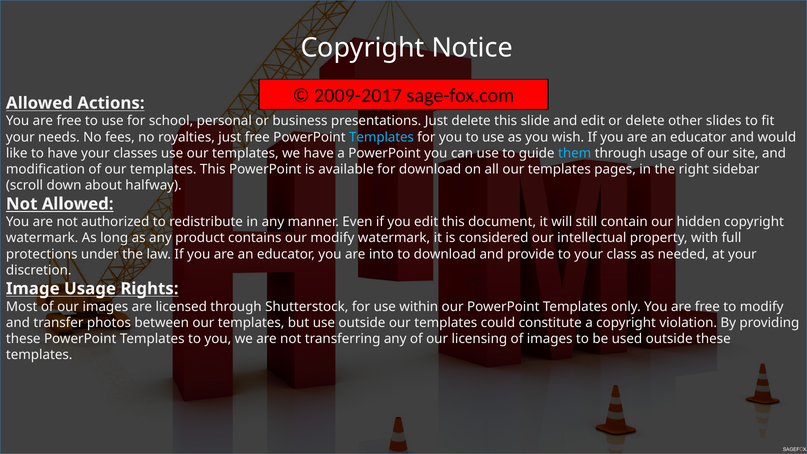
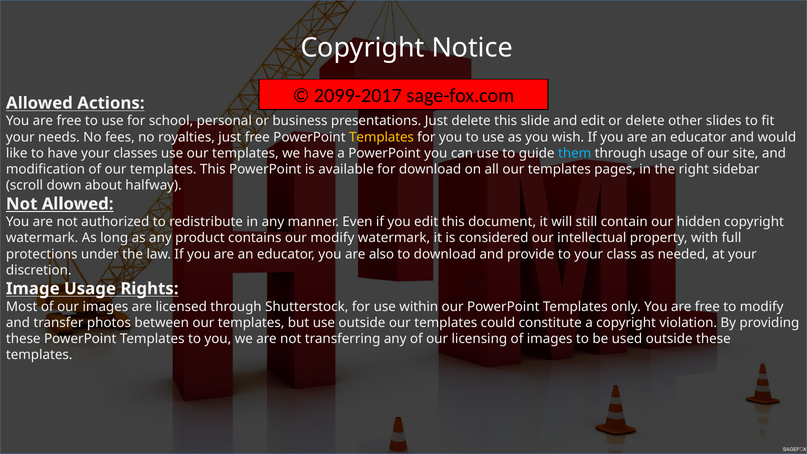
2009-2017: 2009-2017 -> 2099-2017
Templates at (382, 137) colour: light blue -> yellow
into: into -> also
